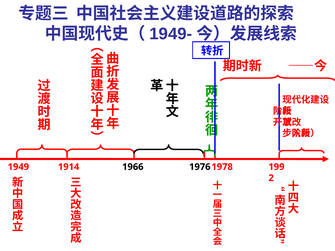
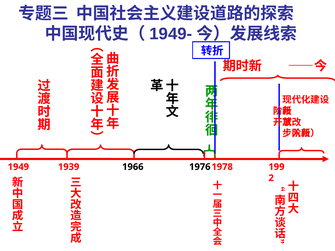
1914: 1914 -> 1939
